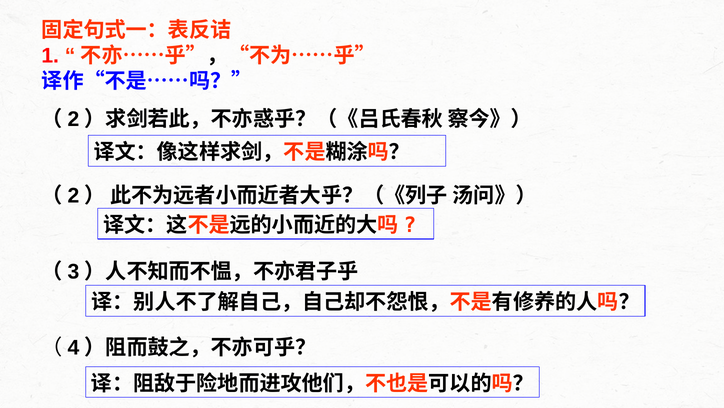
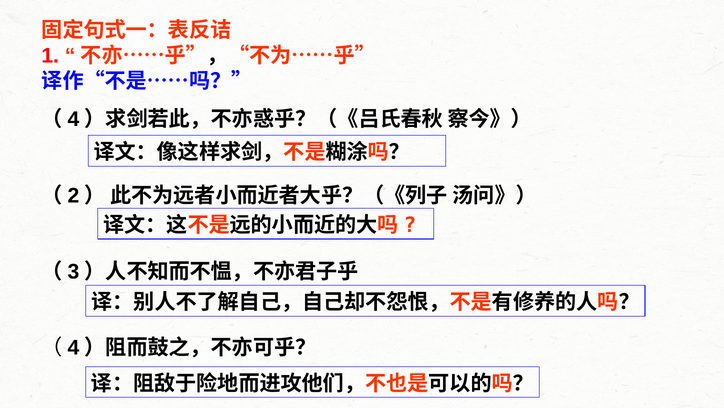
2 at (73, 119): 2 -> 4
